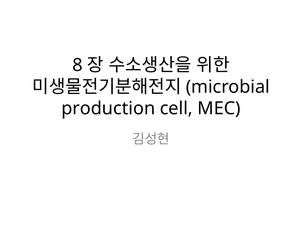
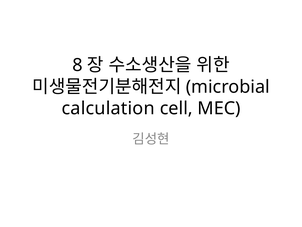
production: production -> calculation
